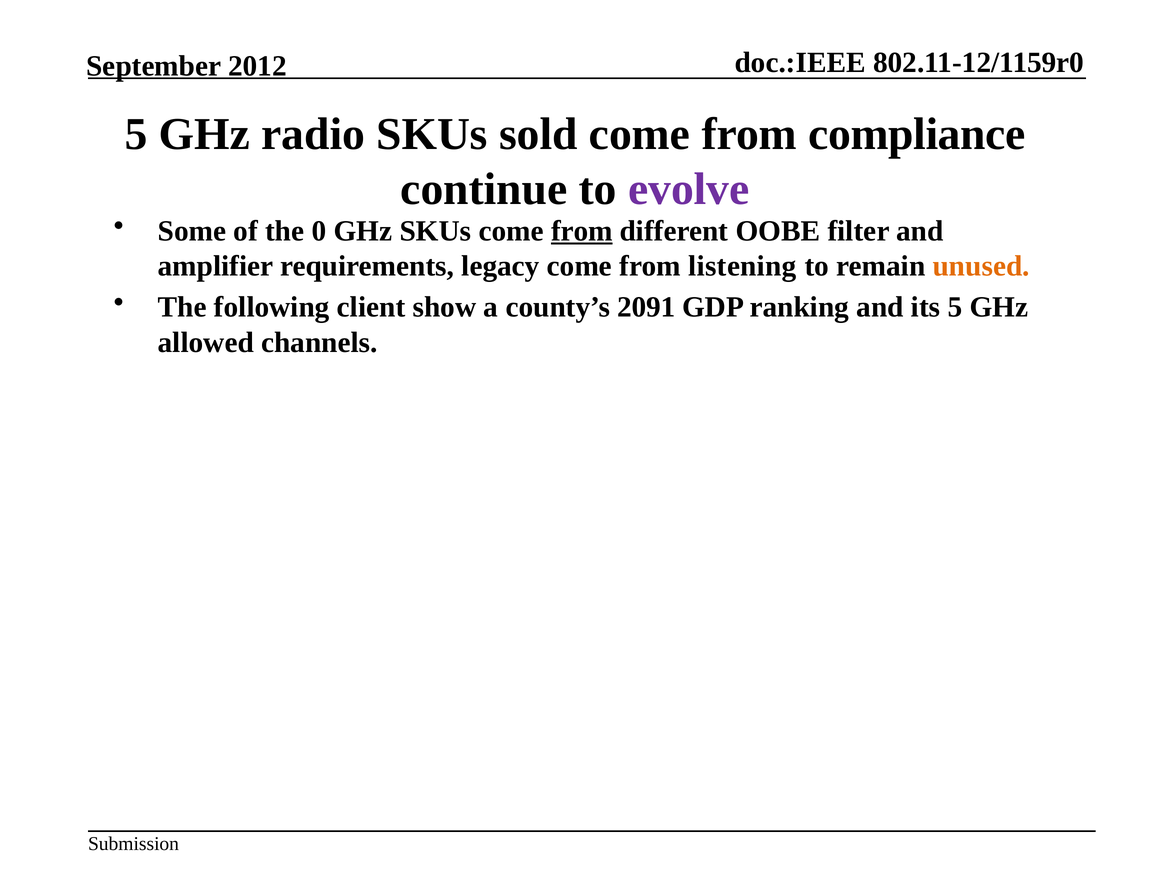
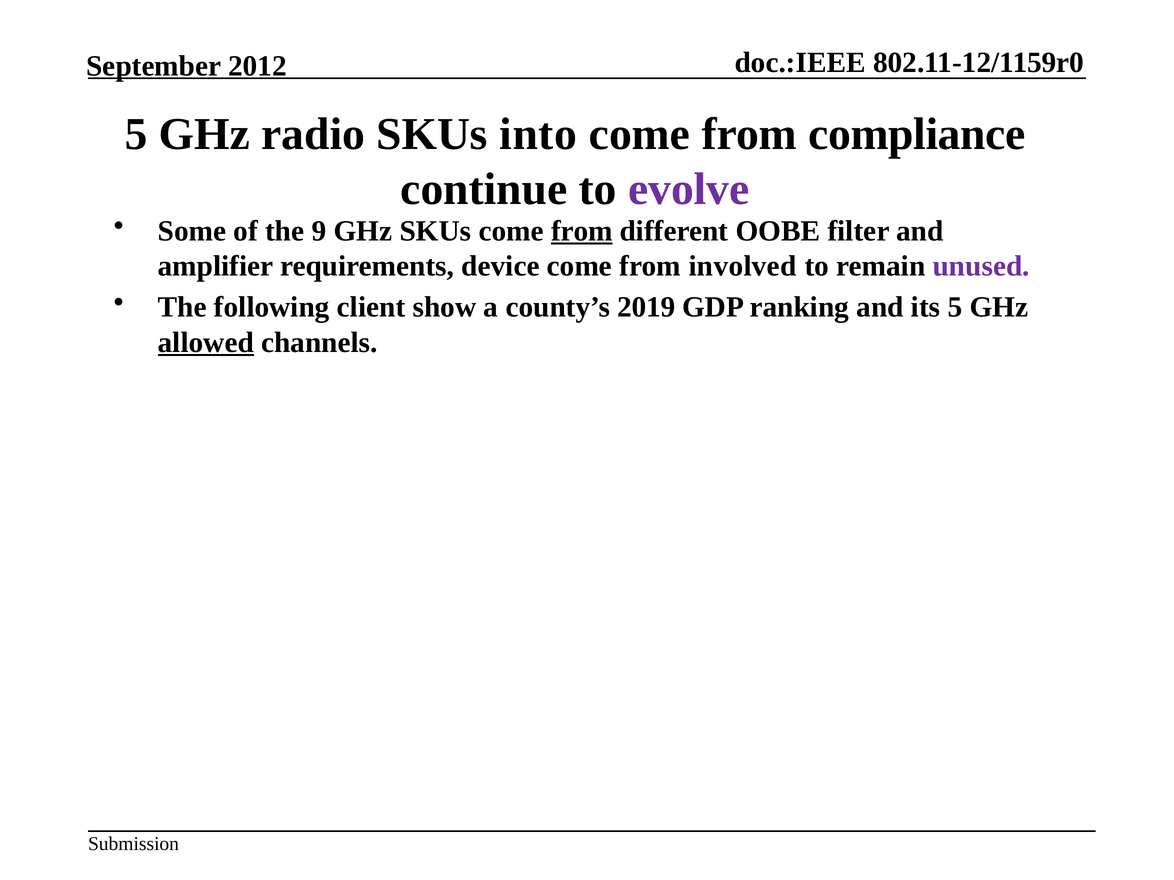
sold: sold -> into
0: 0 -> 9
legacy: legacy -> device
listening: listening -> involved
unused colour: orange -> purple
2091: 2091 -> 2019
allowed underline: none -> present
